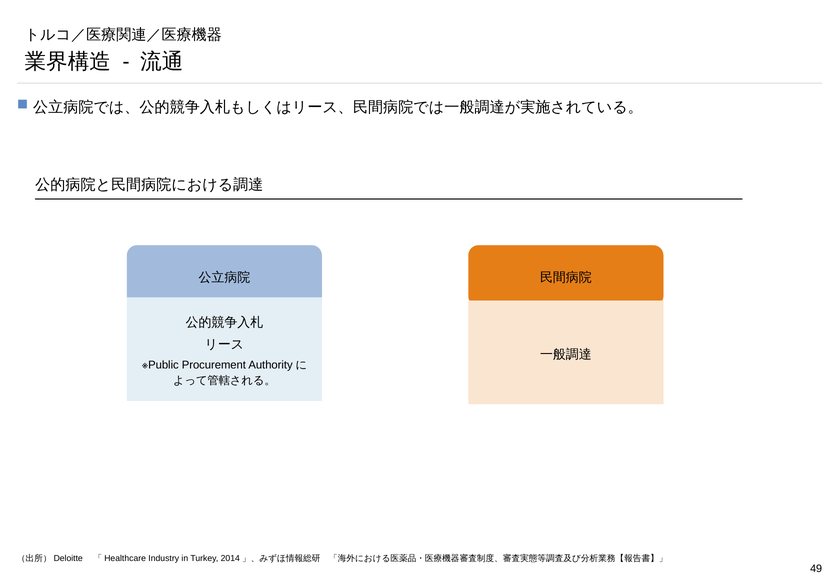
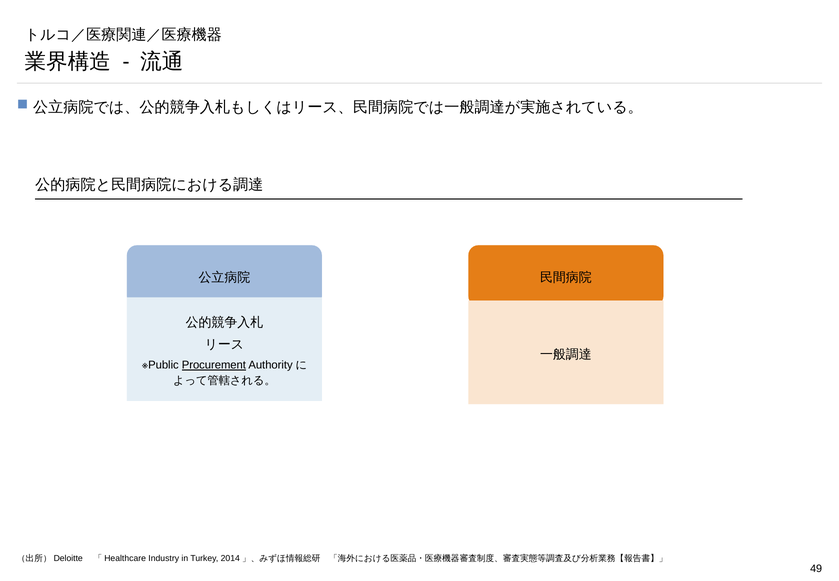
Procurement underline: none -> present
